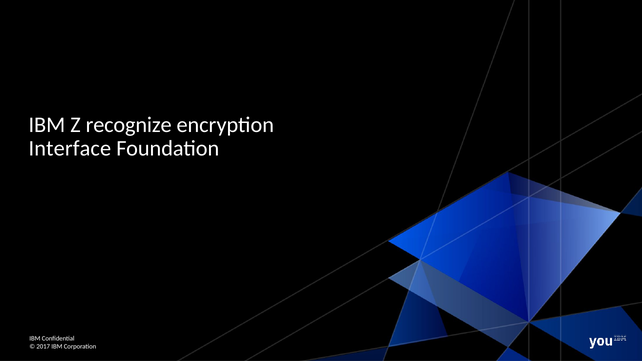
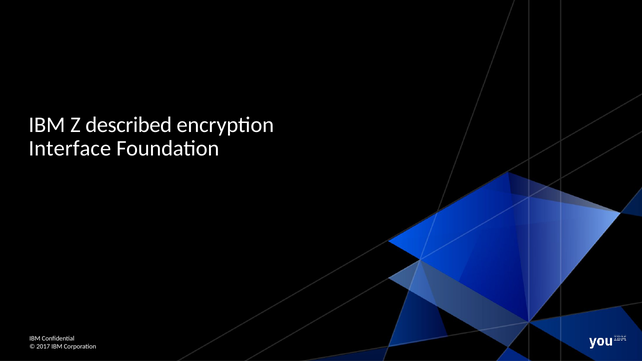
recognize: recognize -> described
